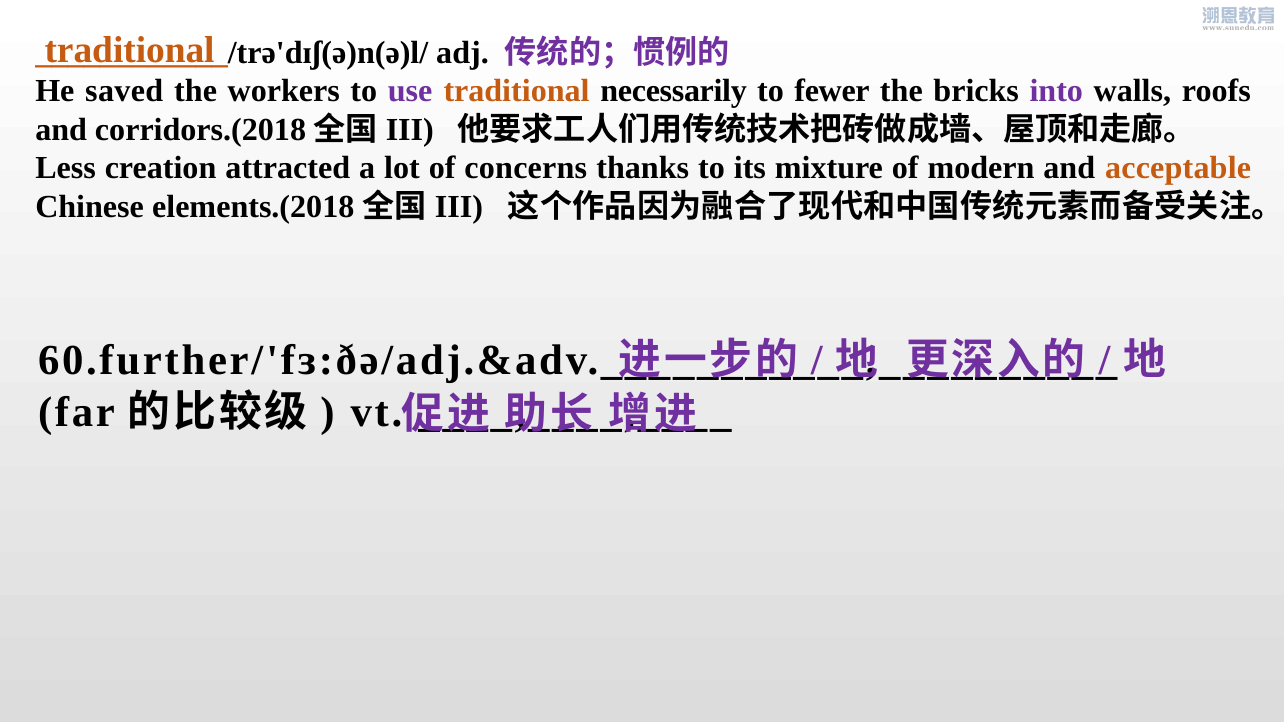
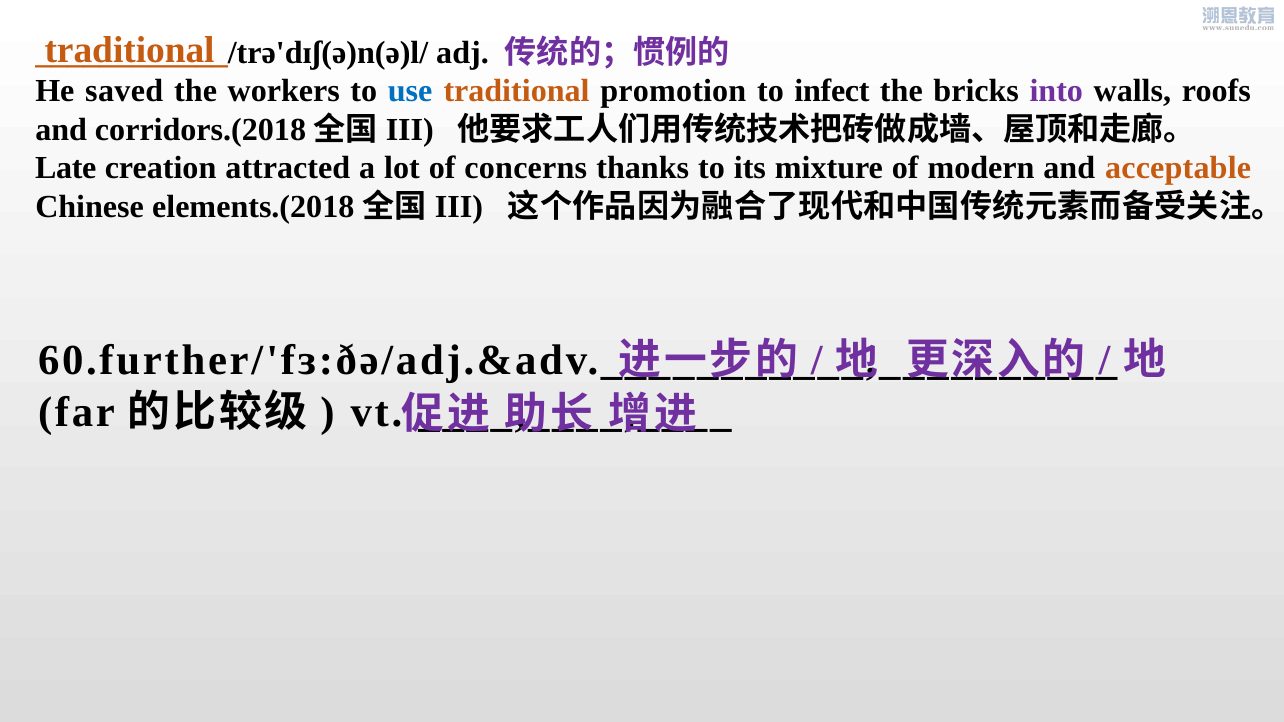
use colour: purple -> blue
necessarily: necessarily -> promotion
fewer: fewer -> infect
Less: Less -> Late
